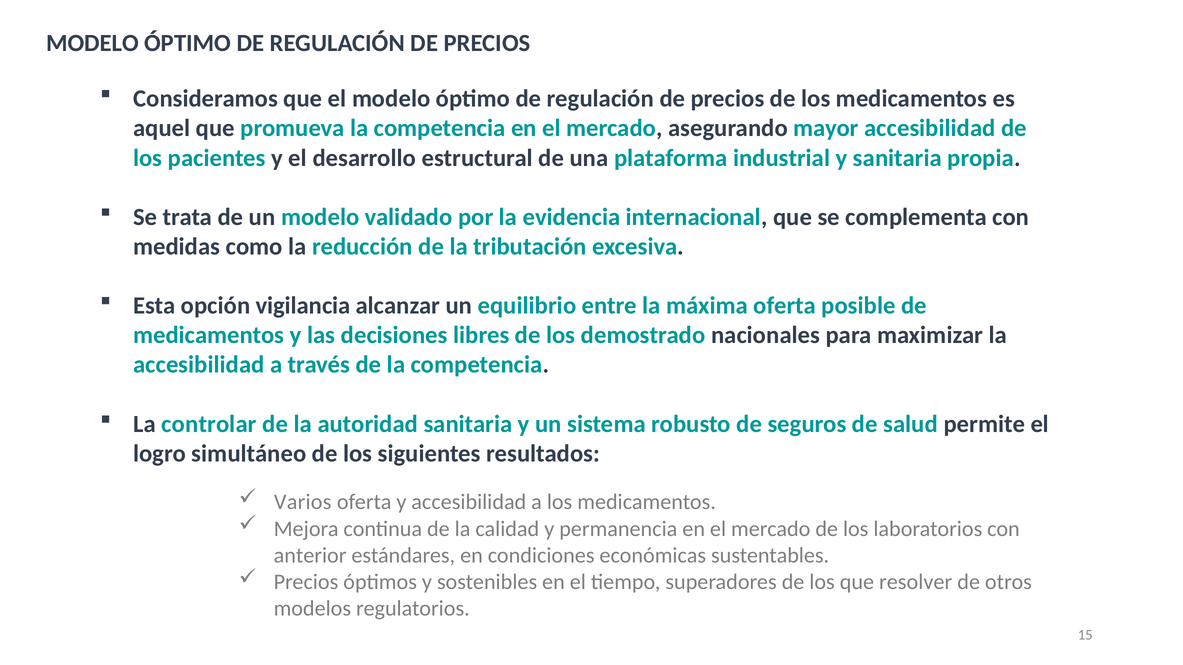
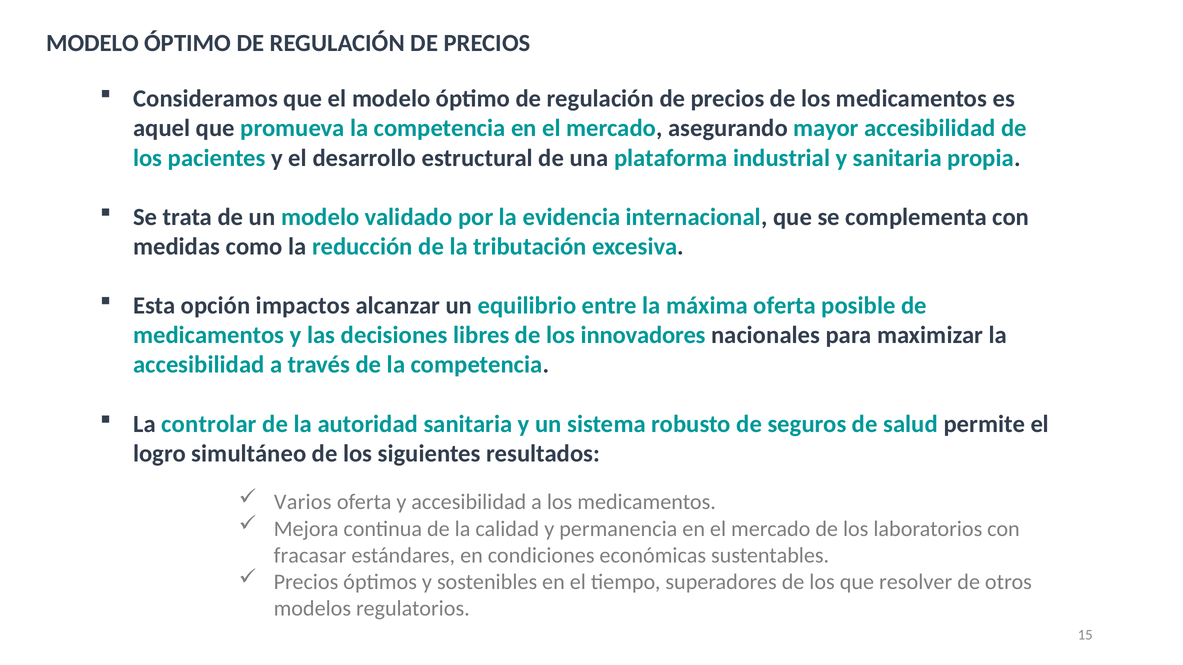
vigilancia: vigilancia -> impactos
demostrado: demostrado -> innovadores
anterior: anterior -> fracasar
